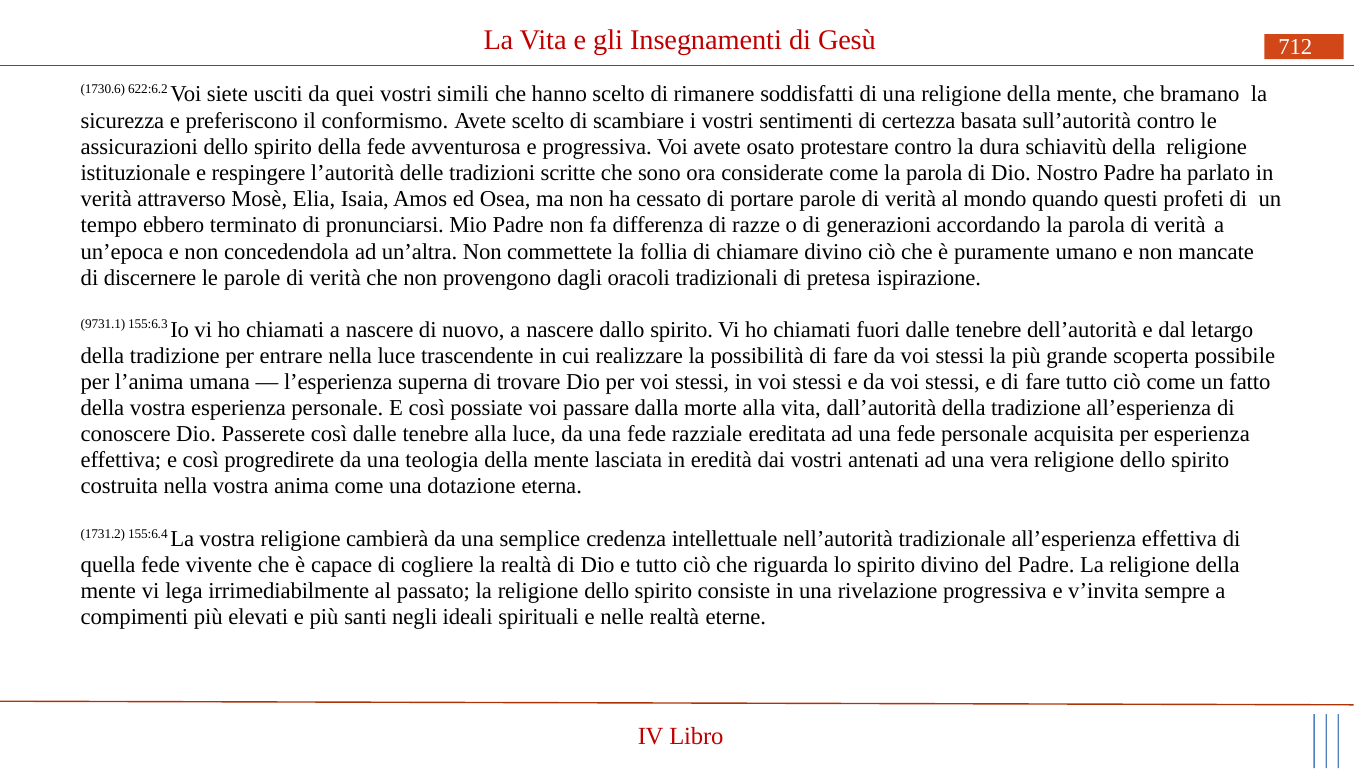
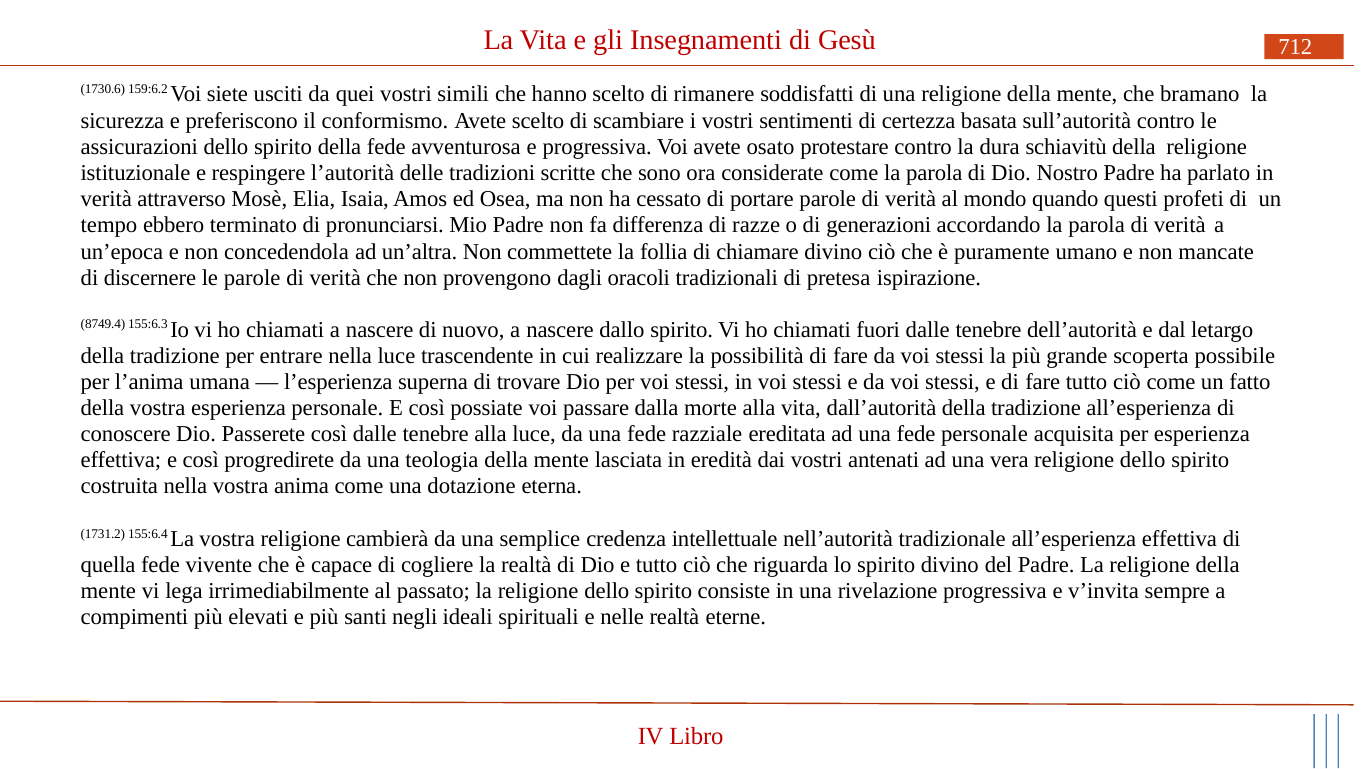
622:6.2: 622:6.2 -> 159:6.2
9731.1: 9731.1 -> 8749.4
